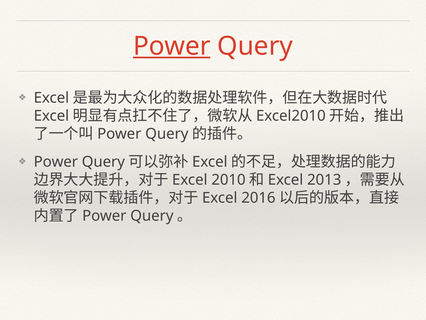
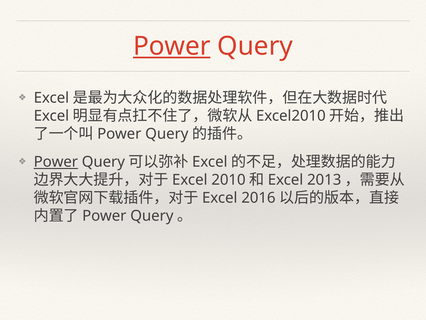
Power at (56, 162) underline: none -> present
